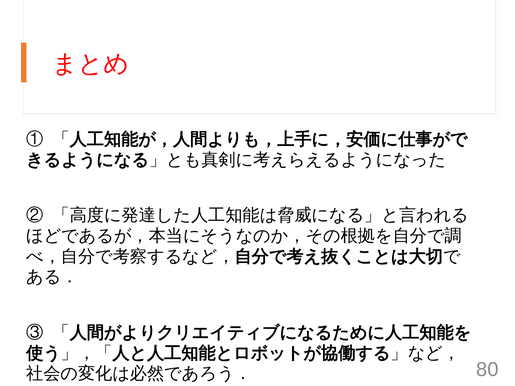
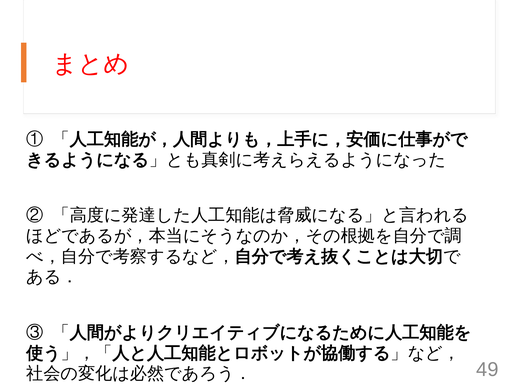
80: 80 -> 49
